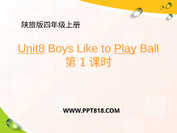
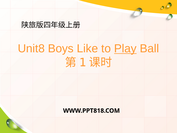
Unit8 underline: present -> none
